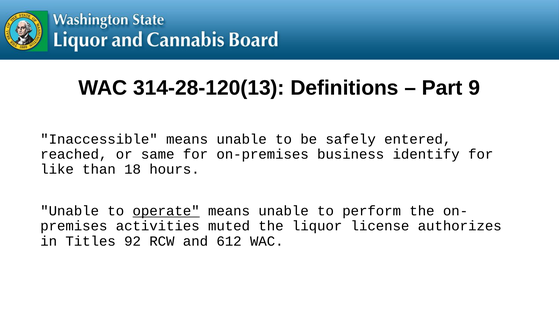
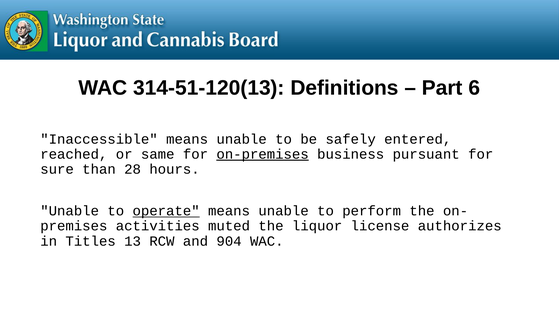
314-28-120(13: 314-28-120(13 -> 314-51-120(13
9: 9 -> 6
on-premises underline: none -> present
identify: identify -> pursuant
like: like -> sure
18: 18 -> 28
92: 92 -> 13
612: 612 -> 904
